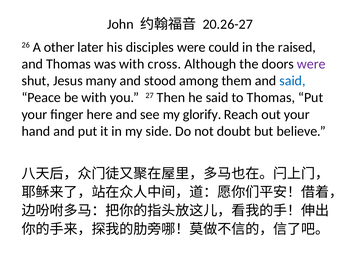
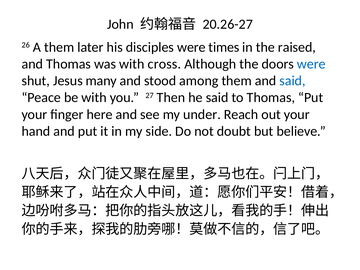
A other: other -> them
could: could -> times
were at (311, 64) colour: purple -> blue
glorify: glorify -> under
